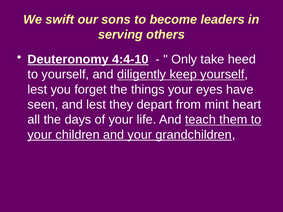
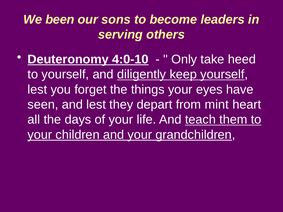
swift: swift -> been
4:4-10: 4:4-10 -> 4:0-10
